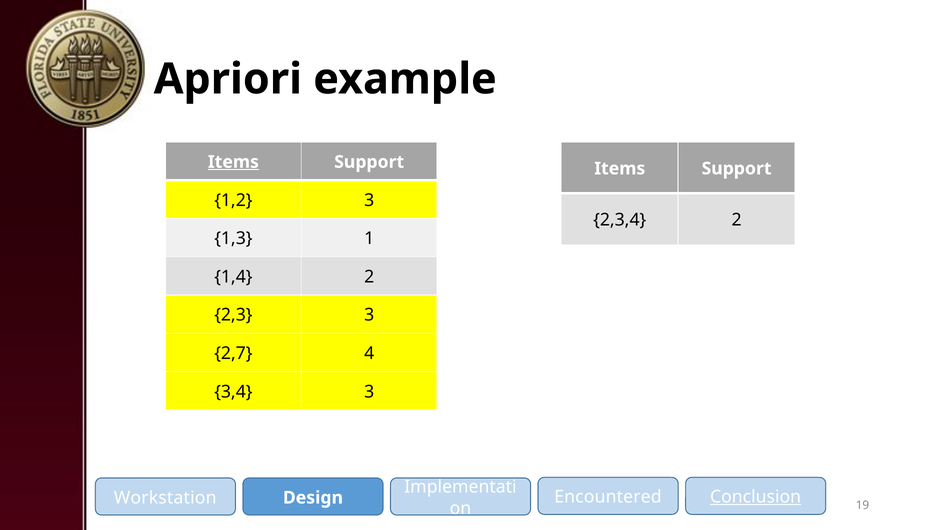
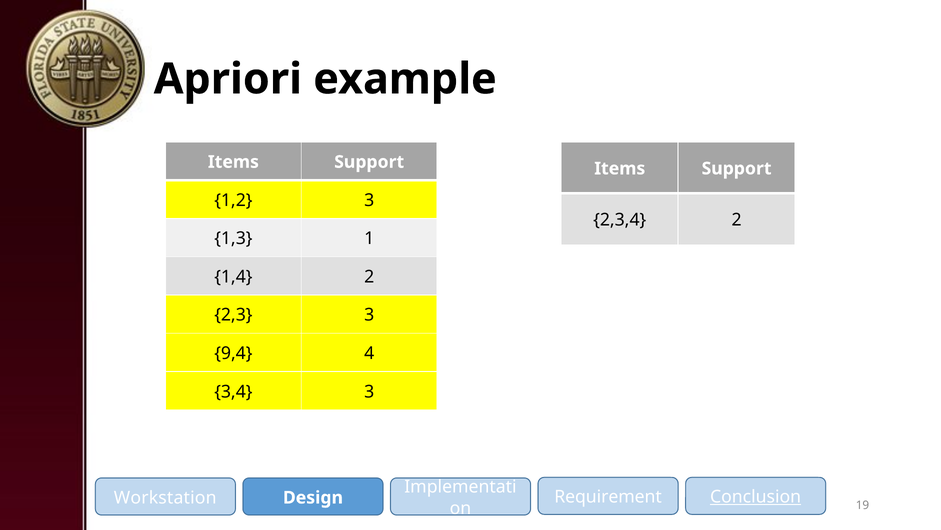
Items at (233, 162) underline: present -> none
2,7: 2,7 -> 9,4
Encountered: Encountered -> Requirement
